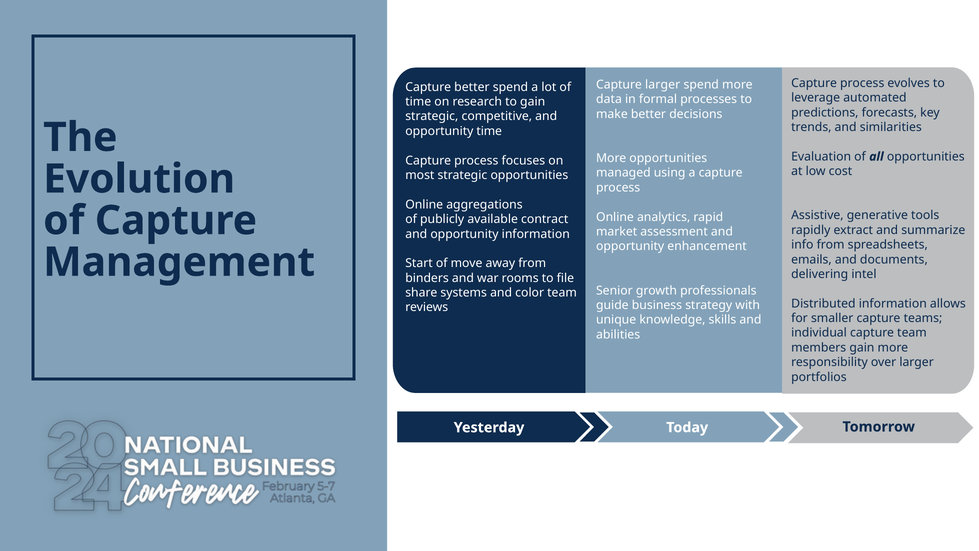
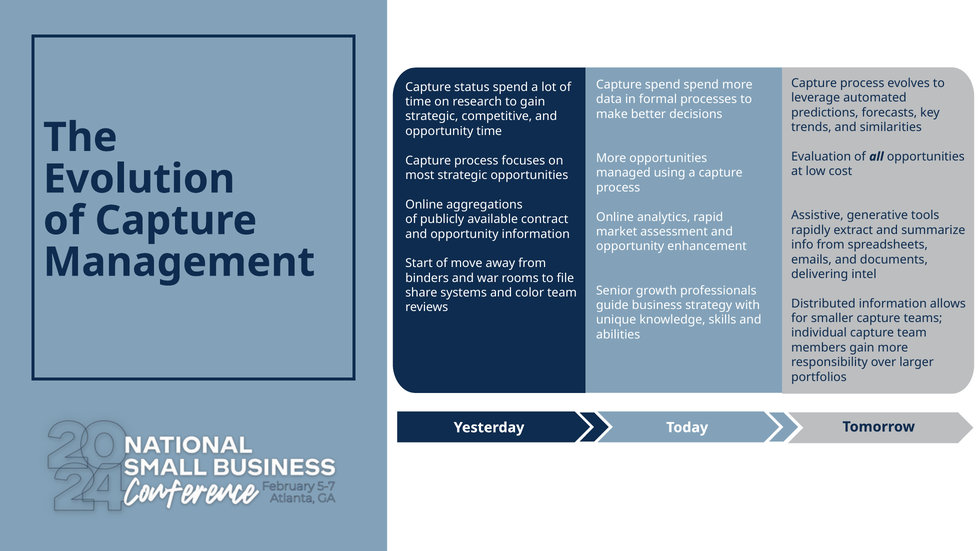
Capture larger: larger -> spend
Capture better: better -> status
